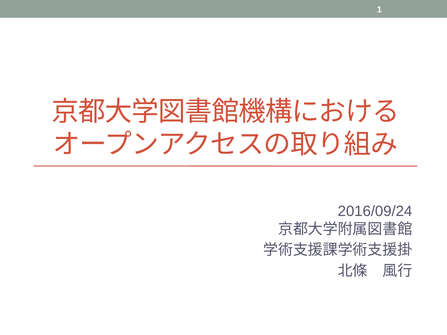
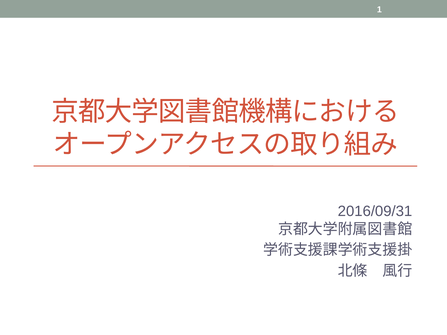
2016/09/24: 2016/09/24 -> 2016/09/31
